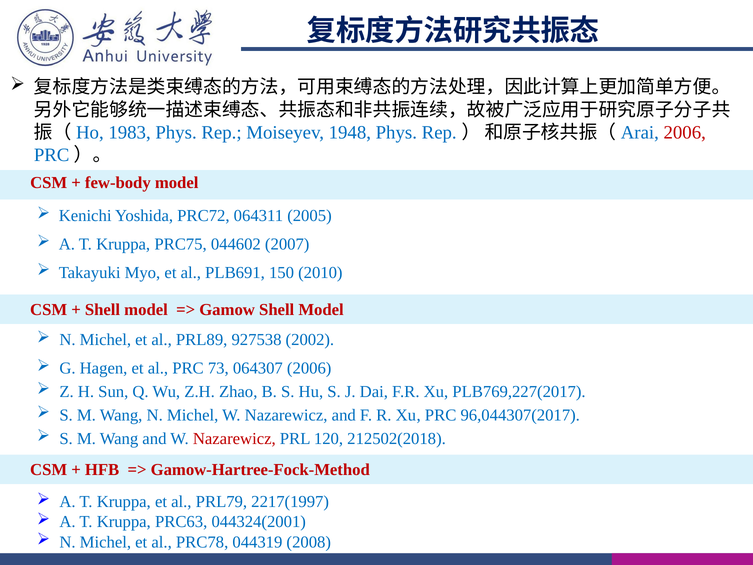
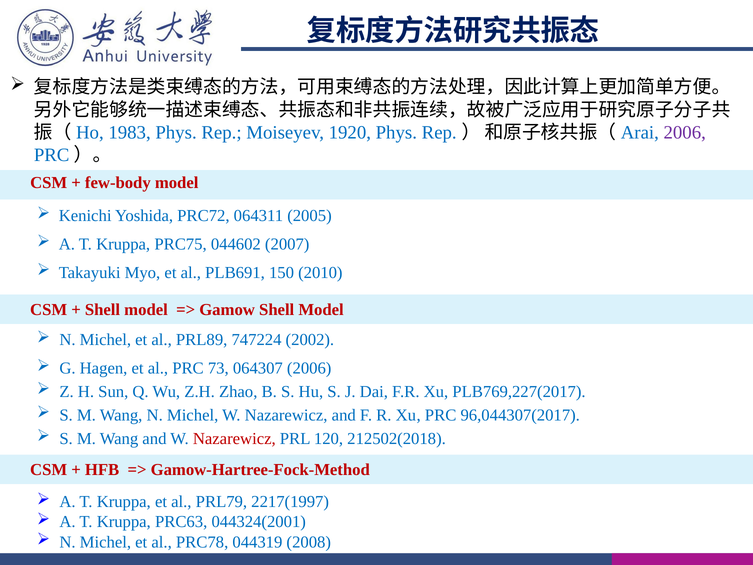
1948: 1948 -> 1920
2006 at (685, 132) colour: red -> purple
927538: 927538 -> 747224
